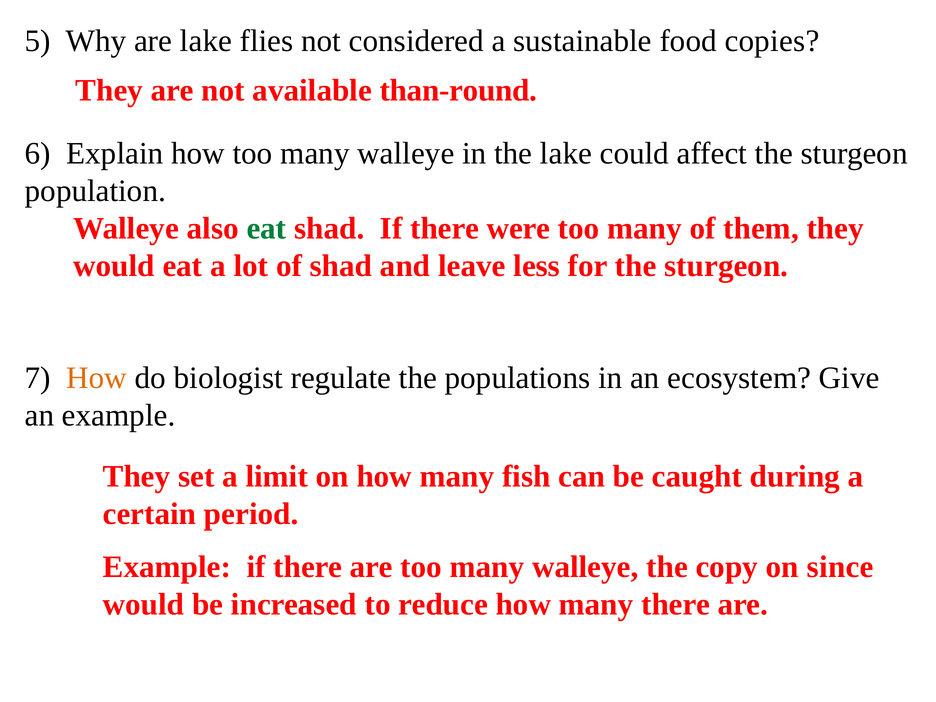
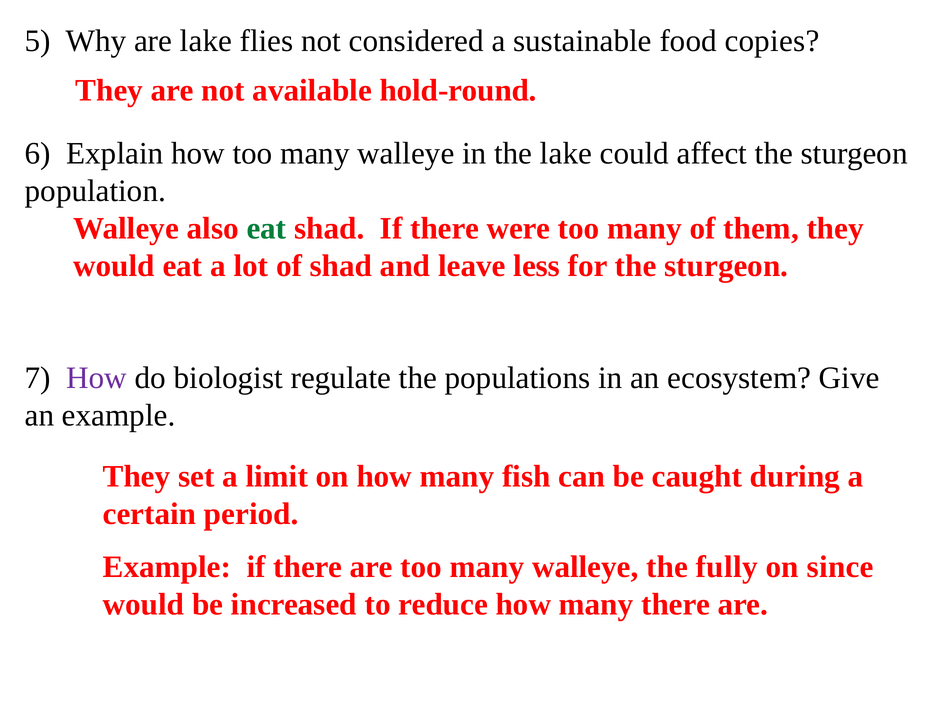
than-round: than-round -> hold-round
How at (97, 378) colour: orange -> purple
copy: copy -> fully
